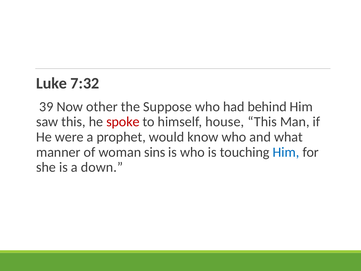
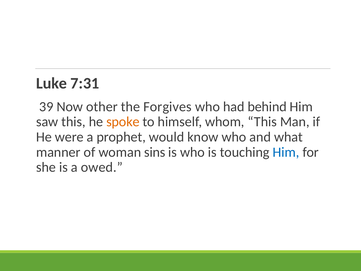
7:32: 7:32 -> 7:31
Suppose: Suppose -> Forgives
spoke colour: red -> orange
house: house -> whom
down: down -> owed
